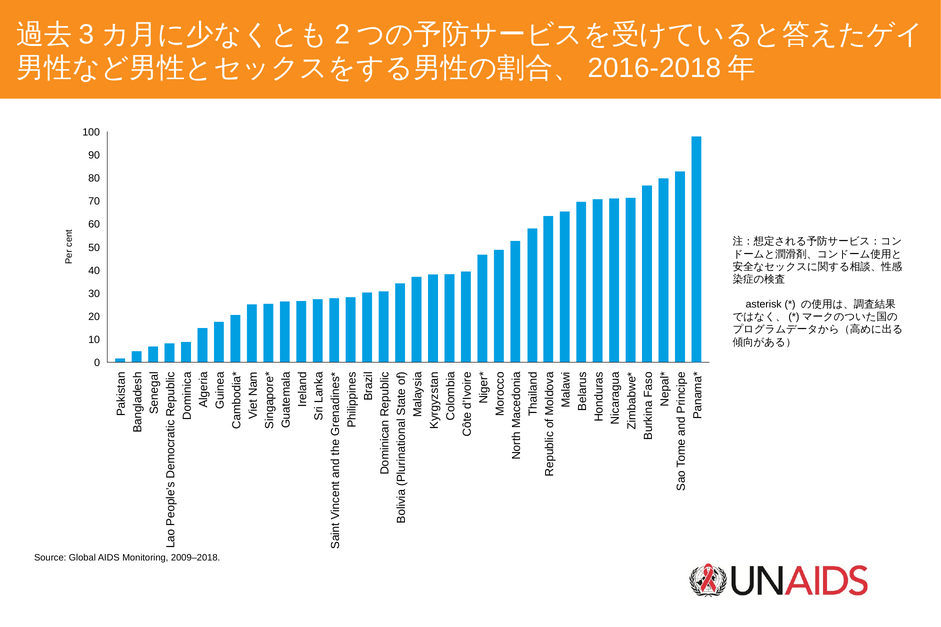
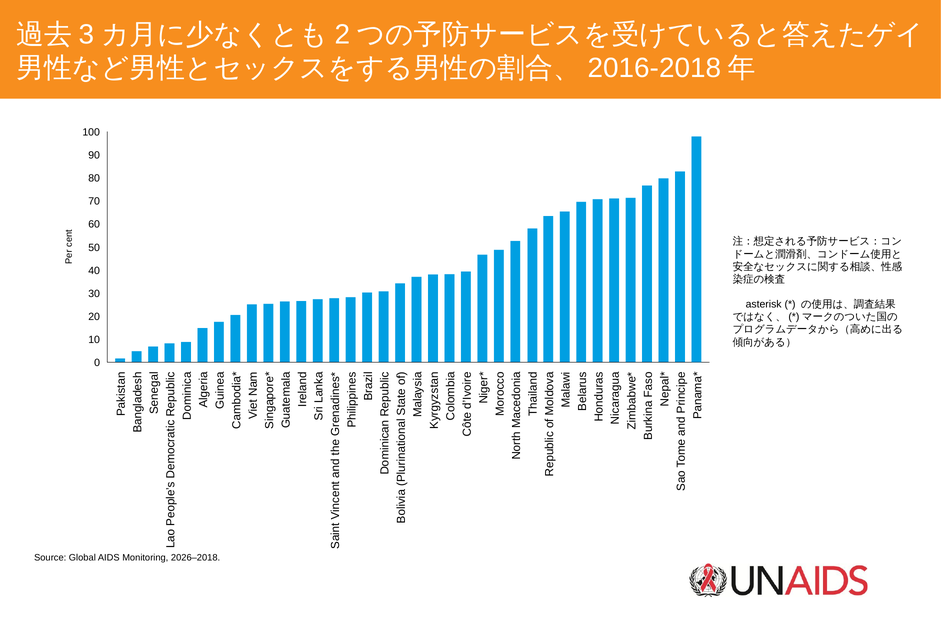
2009–2018: 2009–2018 -> 2026–2018
